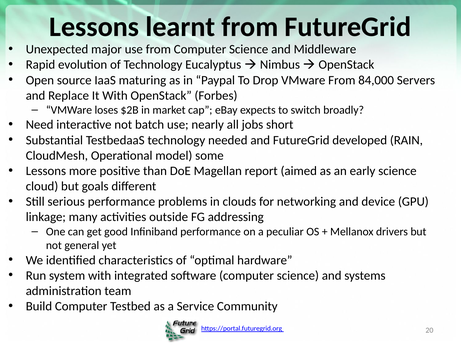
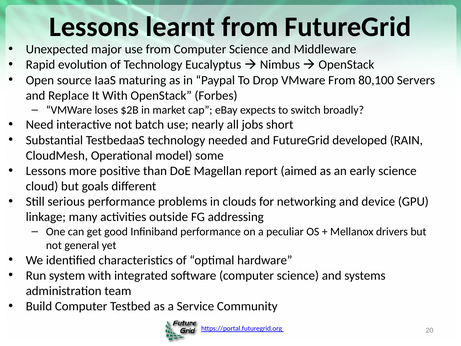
84,000: 84,000 -> 80,100
